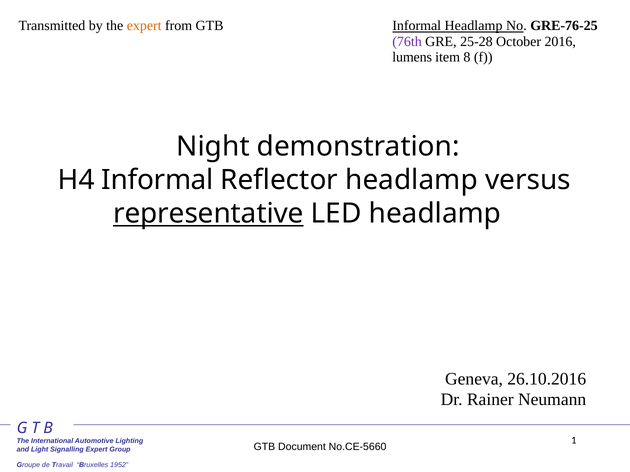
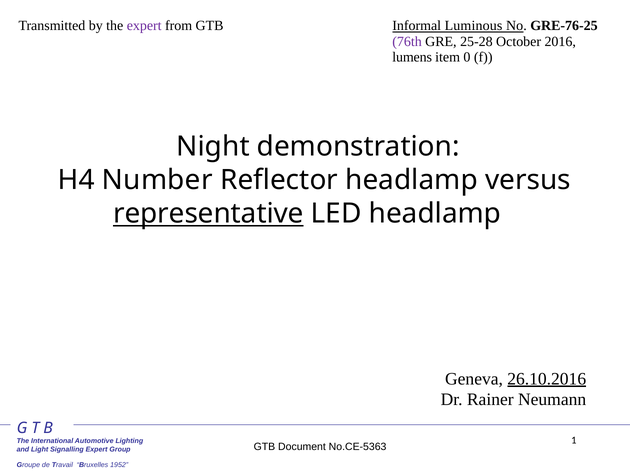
expert at (144, 26) colour: orange -> purple
Informal Headlamp: Headlamp -> Luminous
8: 8 -> 0
H4 Informal: Informal -> Number
26.10.2016 underline: none -> present
No.CE-5660: No.CE-5660 -> No.CE-5363
